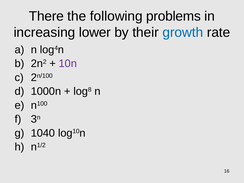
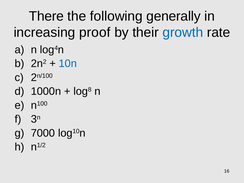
problems: problems -> generally
lower: lower -> proof
10n colour: purple -> blue
1040: 1040 -> 7000
